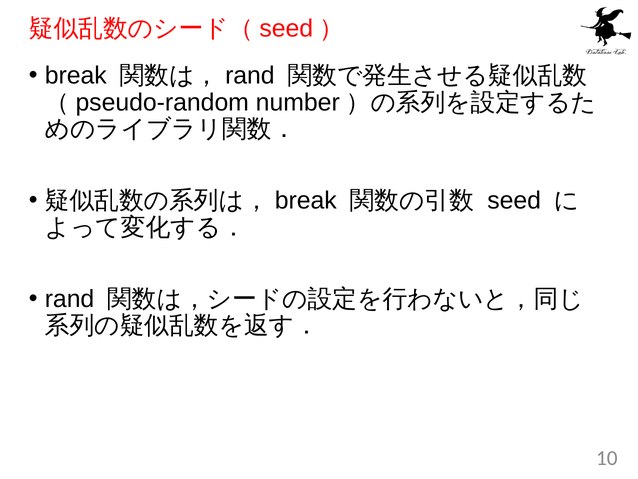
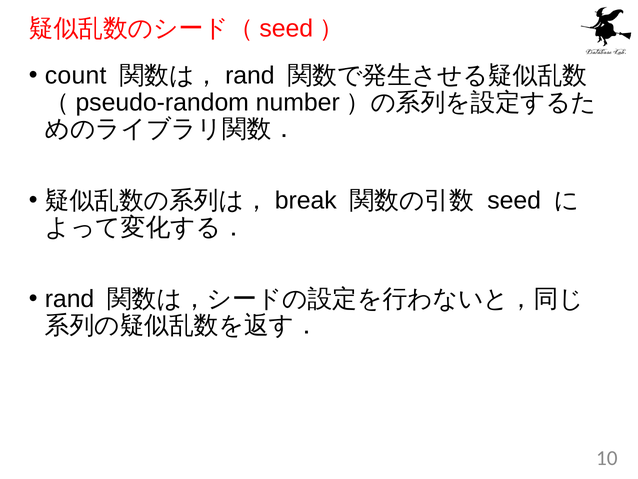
break at (76, 76): break -> count
